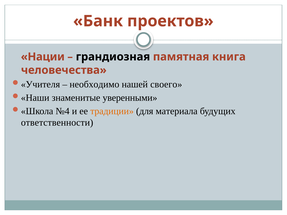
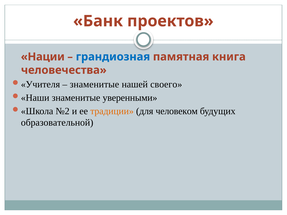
грандиозная colour: black -> blue
необходимо at (94, 84): необходимо -> знаменитые
№4: №4 -> №2
материала: материала -> человеком
ответственности: ответственности -> образовательной
